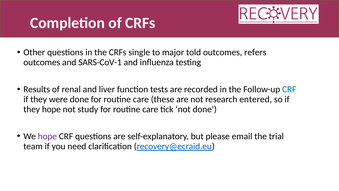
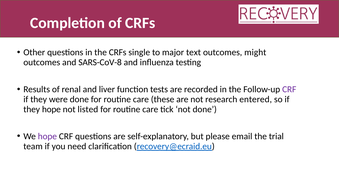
told: told -> text
refers: refers -> might
SARS-CoV-1: SARS-CoV-1 -> SARS-CoV-8
CRF at (289, 89) colour: blue -> purple
study: study -> listed
